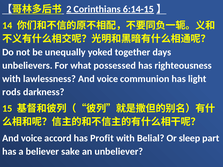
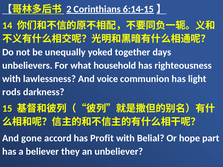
possessed: possessed -> household
voice at (32, 138): voice -> gone
sleep: sleep -> hope
sake: sake -> they
